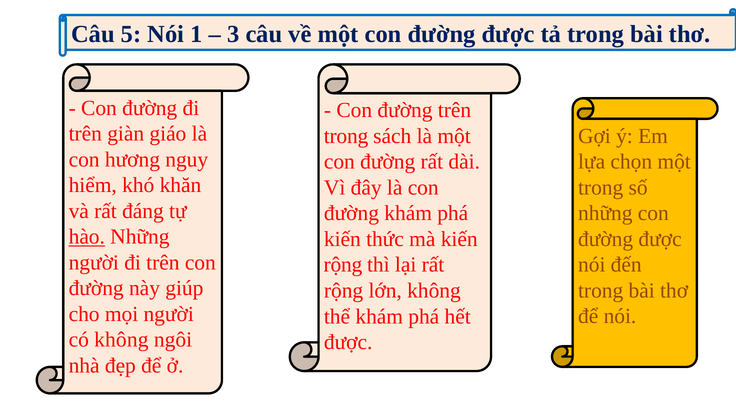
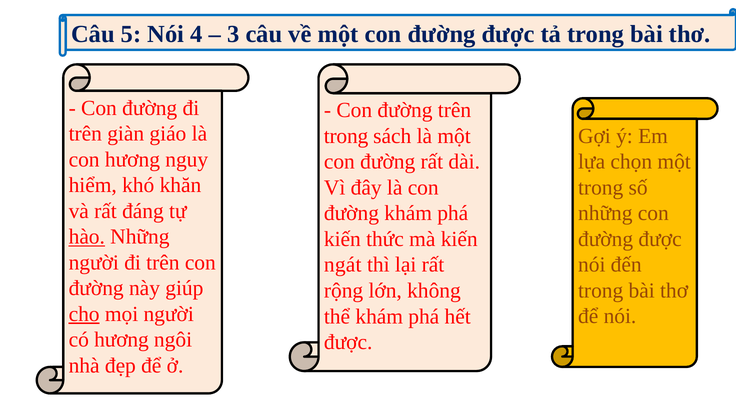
1: 1 -> 4
rộng at (343, 265): rộng -> ngát
cho underline: none -> present
có không: không -> hương
